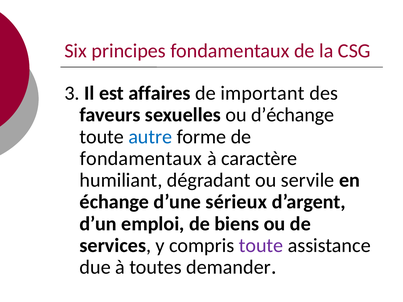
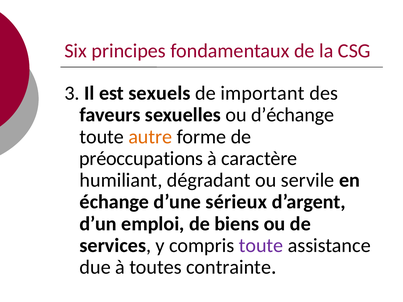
affaires: affaires -> sexuels
autre colour: blue -> orange
fondamentaux at (141, 159): fondamentaux -> préoccupations
demander: demander -> contrainte
